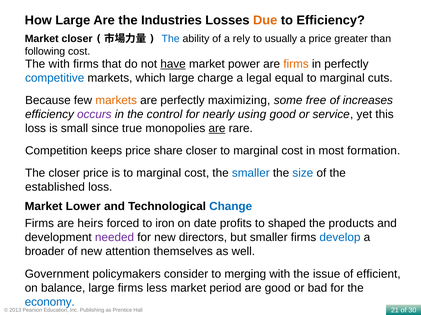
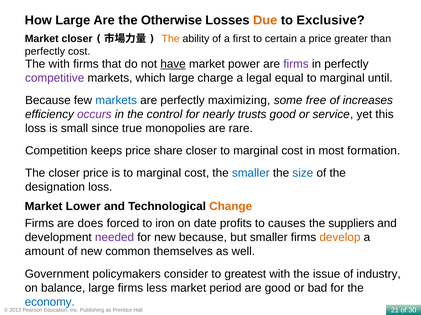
Industries: Industries -> Otherwise
to Efficiency: Efficiency -> Exclusive
The at (171, 39) colour: blue -> orange
rely: rely -> first
usually: usually -> certain
following at (45, 51): following -> perfectly
firms at (296, 64) colour: orange -> purple
competitive colour: blue -> purple
cuts: cuts -> until
markets at (116, 100) colour: orange -> blue
using: using -> trusts
are at (217, 129) underline: present -> none
established: established -> designation
Change colour: blue -> orange
heirs: heirs -> does
shaped: shaped -> causes
products: products -> suppliers
new directors: directors -> because
develop colour: blue -> orange
broader: broader -> amount
attention: attention -> common
merging: merging -> greatest
efficient: efficient -> industry
